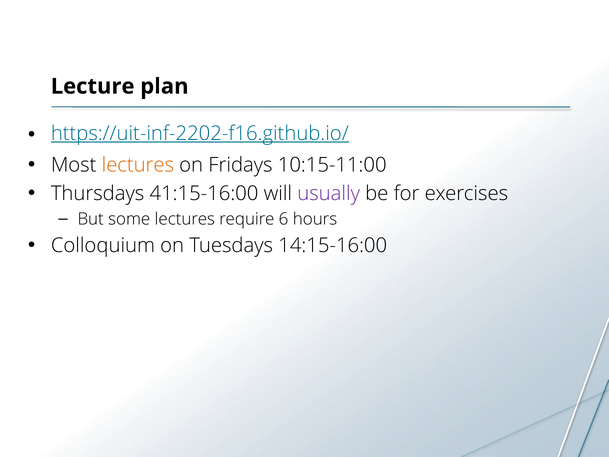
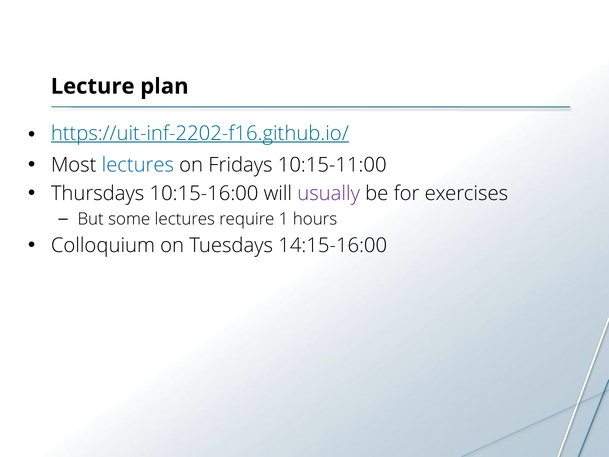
lectures at (138, 165) colour: orange -> blue
41:15-16:00: 41:15-16:00 -> 10:15-16:00
6: 6 -> 1
